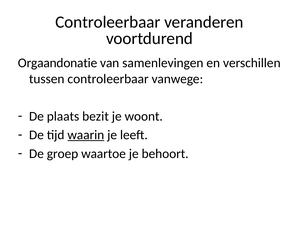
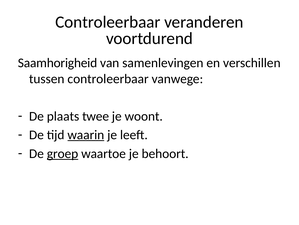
Orgaandonatie: Orgaandonatie -> Saamhorigheid
bezit: bezit -> twee
groep underline: none -> present
